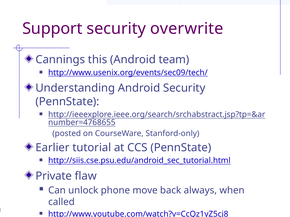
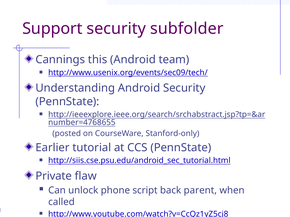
overwrite: overwrite -> subfolder
move: move -> script
always: always -> parent
